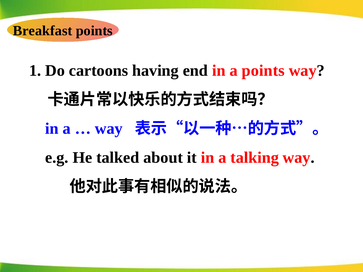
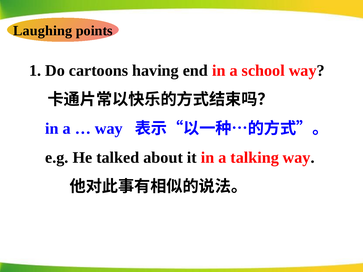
Breakfast: Breakfast -> Laughing
a points: points -> school
